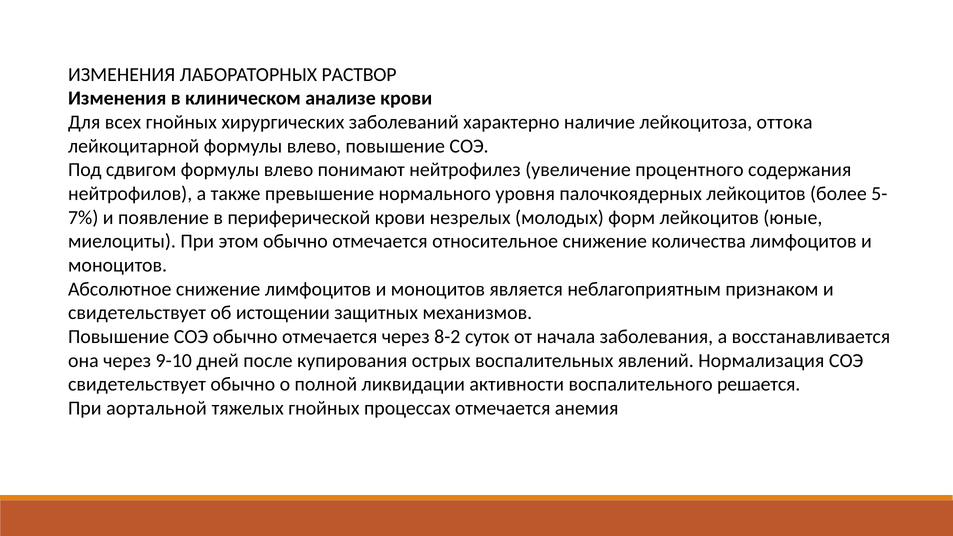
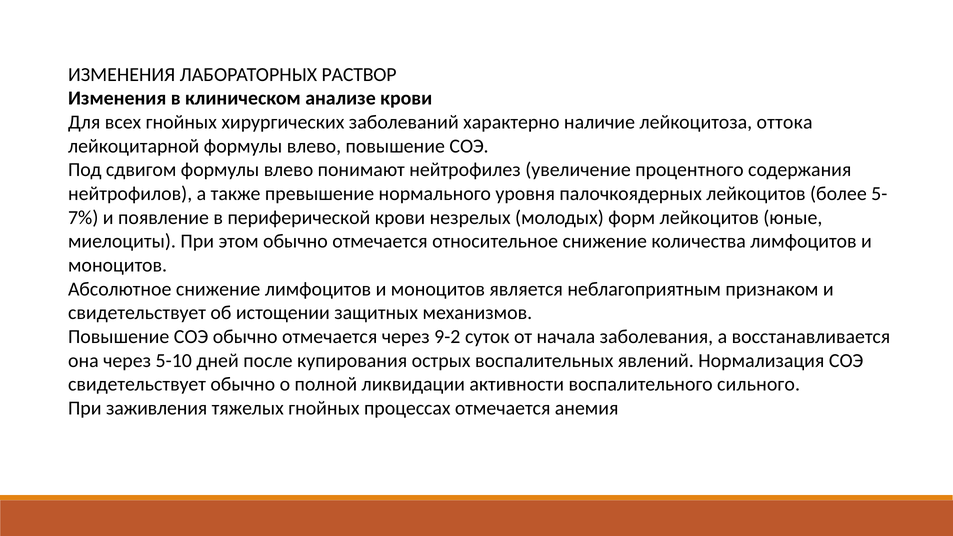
8-2: 8-2 -> 9-2
9-10: 9-10 -> 5-10
решается: решается -> сильного
аортальной: аортальной -> заживления
